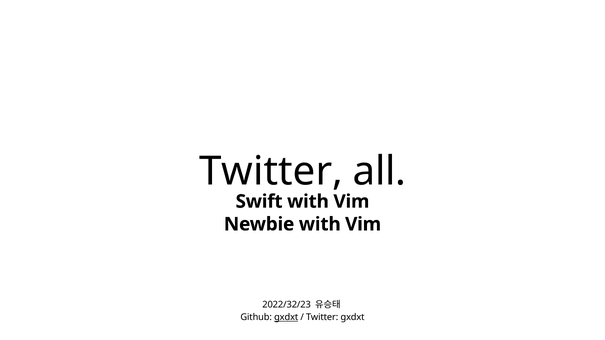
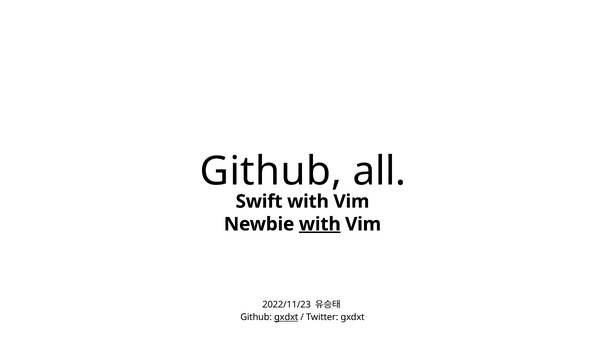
Twitter at (271, 171): Twitter -> Github
with at (320, 224) underline: none -> present
2022/32/23: 2022/32/23 -> 2022/11/23
